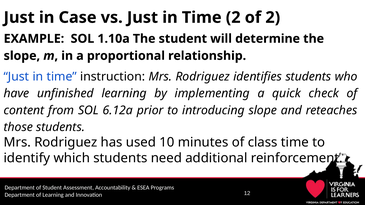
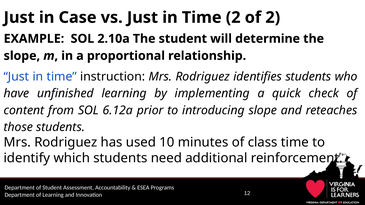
1.10a: 1.10a -> 2.10a
